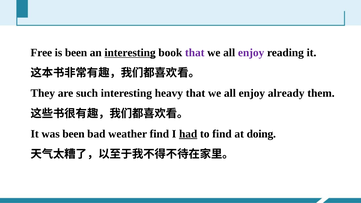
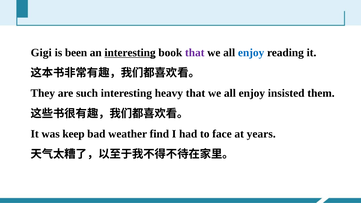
Free: Free -> Gigi
enjoy at (251, 53) colour: purple -> blue
already: already -> insisted
was been: been -> keep
had underline: present -> none
to find: find -> face
doing: doing -> years
